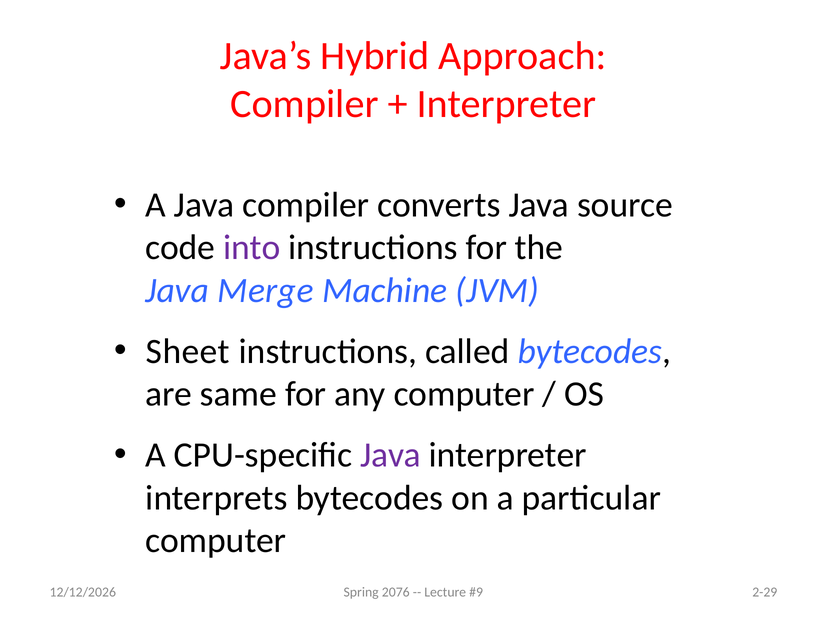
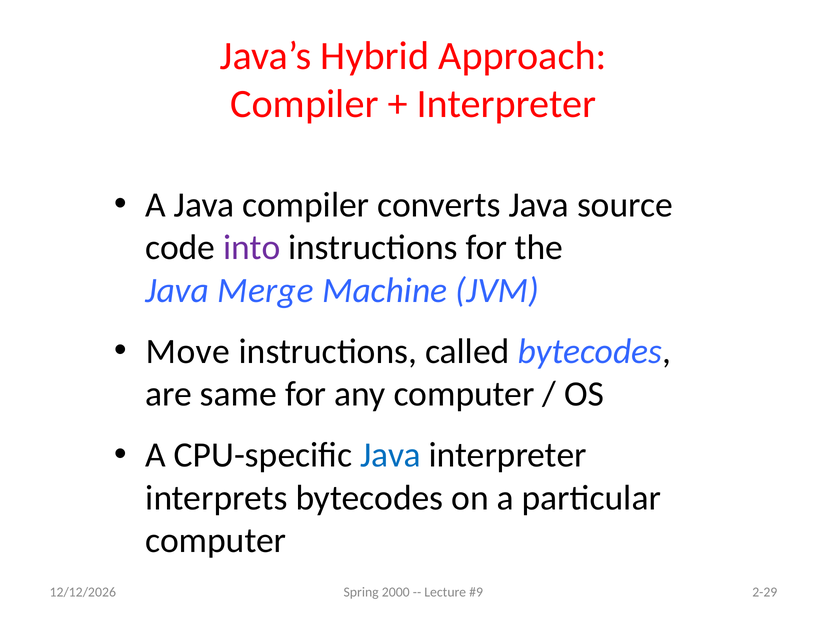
Sheet: Sheet -> Move
Java at (391, 455) colour: purple -> blue
2076: 2076 -> 2000
